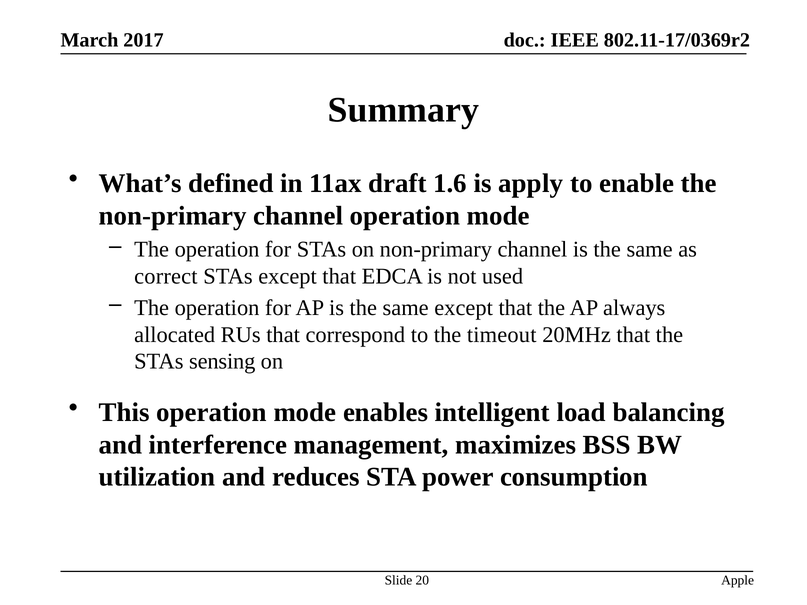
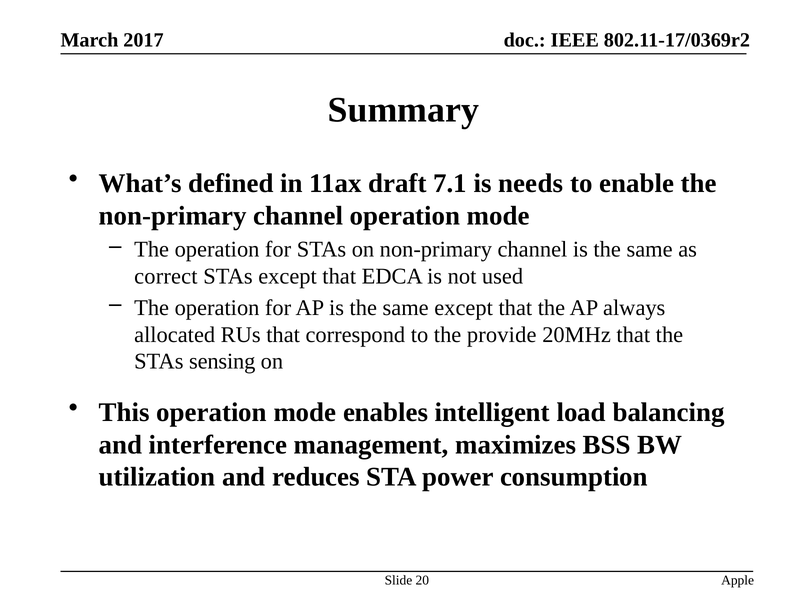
1.6: 1.6 -> 7.1
apply: apply -> needs
timeout: timeout -> provide
